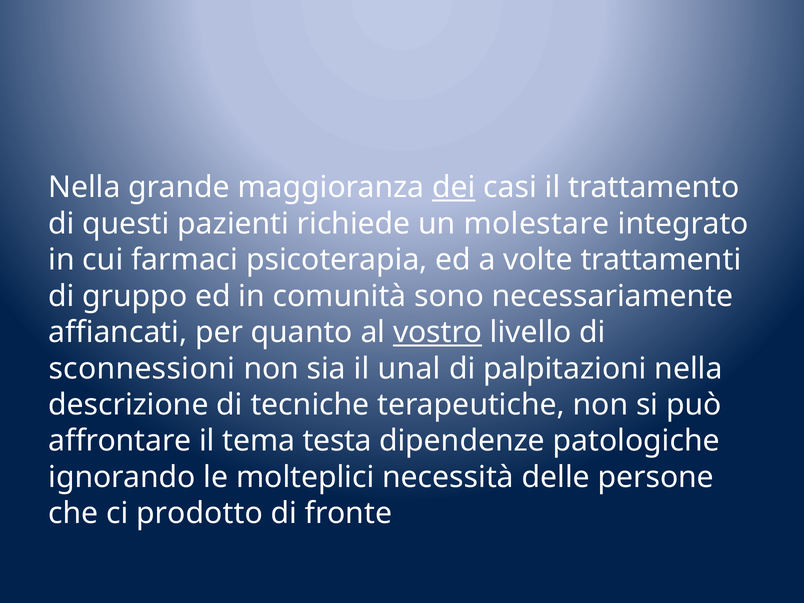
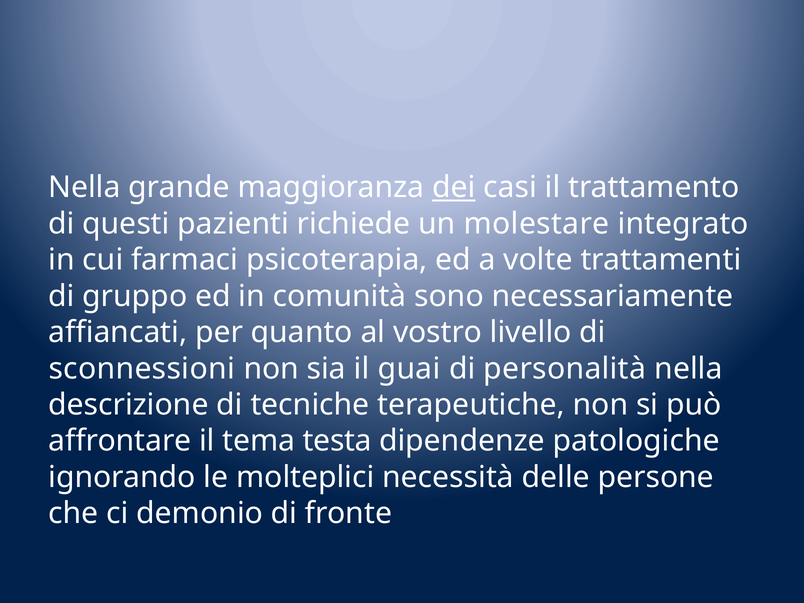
vostro underline: present -> none
unal: unal -> guai
palpitazioni: palpitazioni -> personalità
prodotto: prodotto -> demonio
